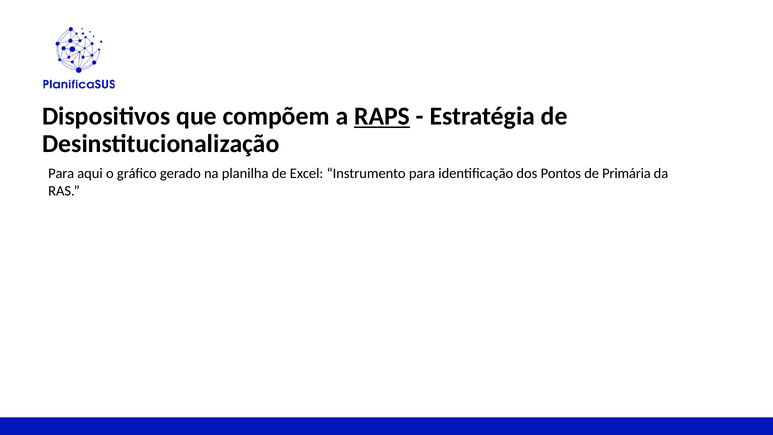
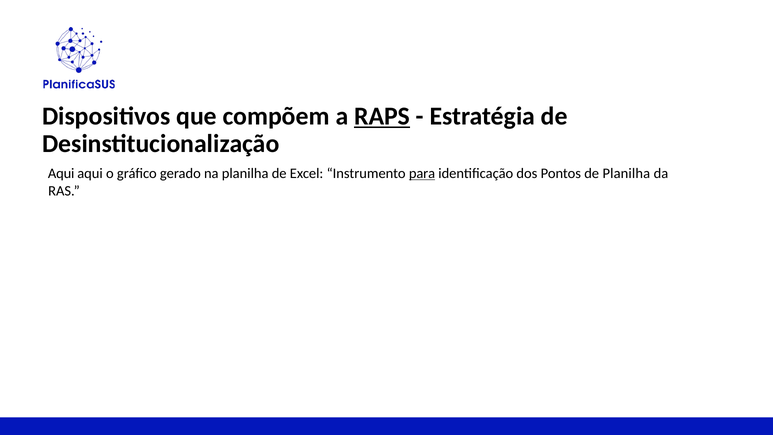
Para at (61, 173): Para -> Aqui
para at (422, 173) underline: none -> present
de Primária: Primária -> Planilha
